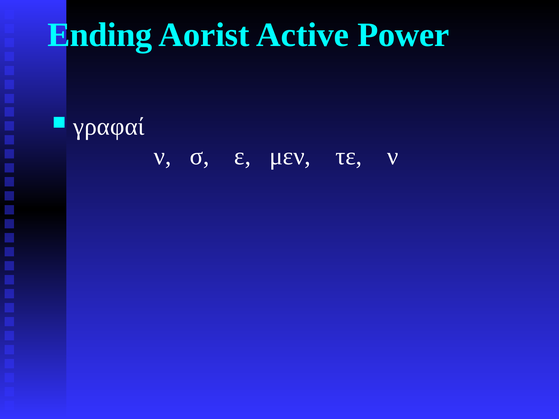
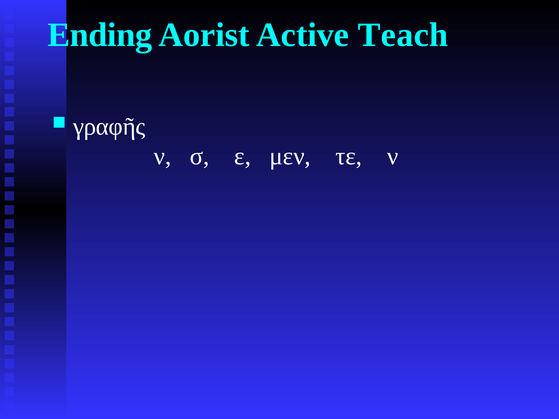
Power: Power -> Teach
γραφαί: γραφαί -> γραφῆς
